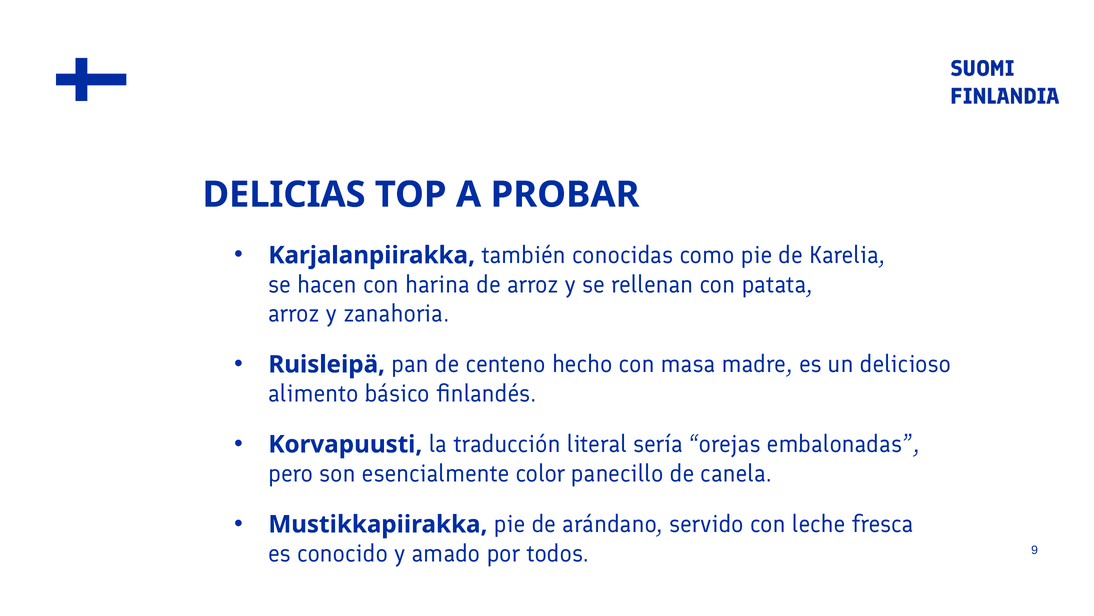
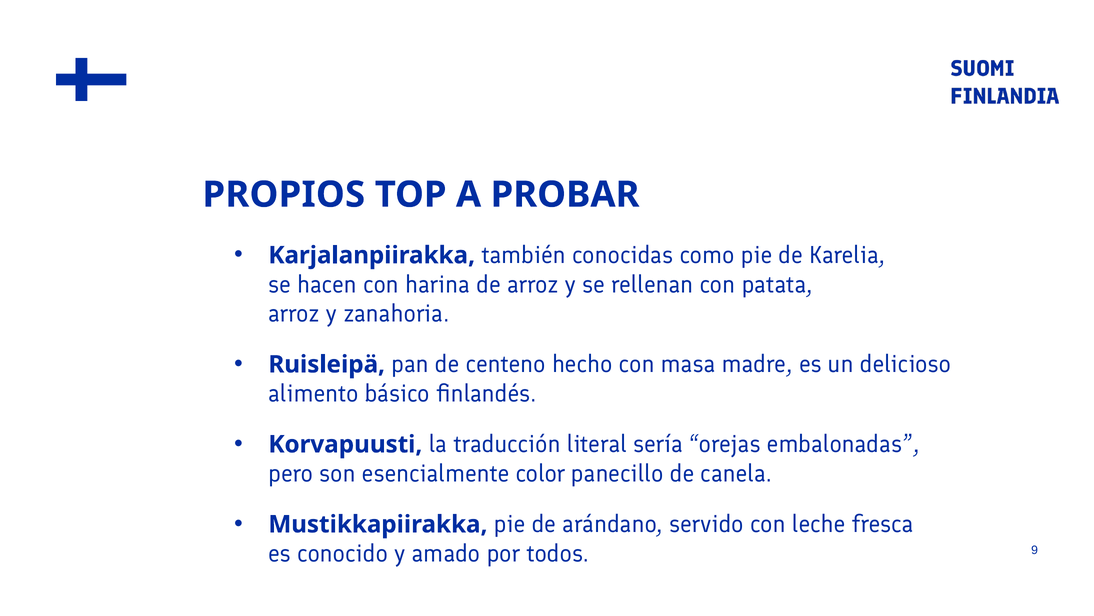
DELICIAS: DELICIAS -> PROPIOS
